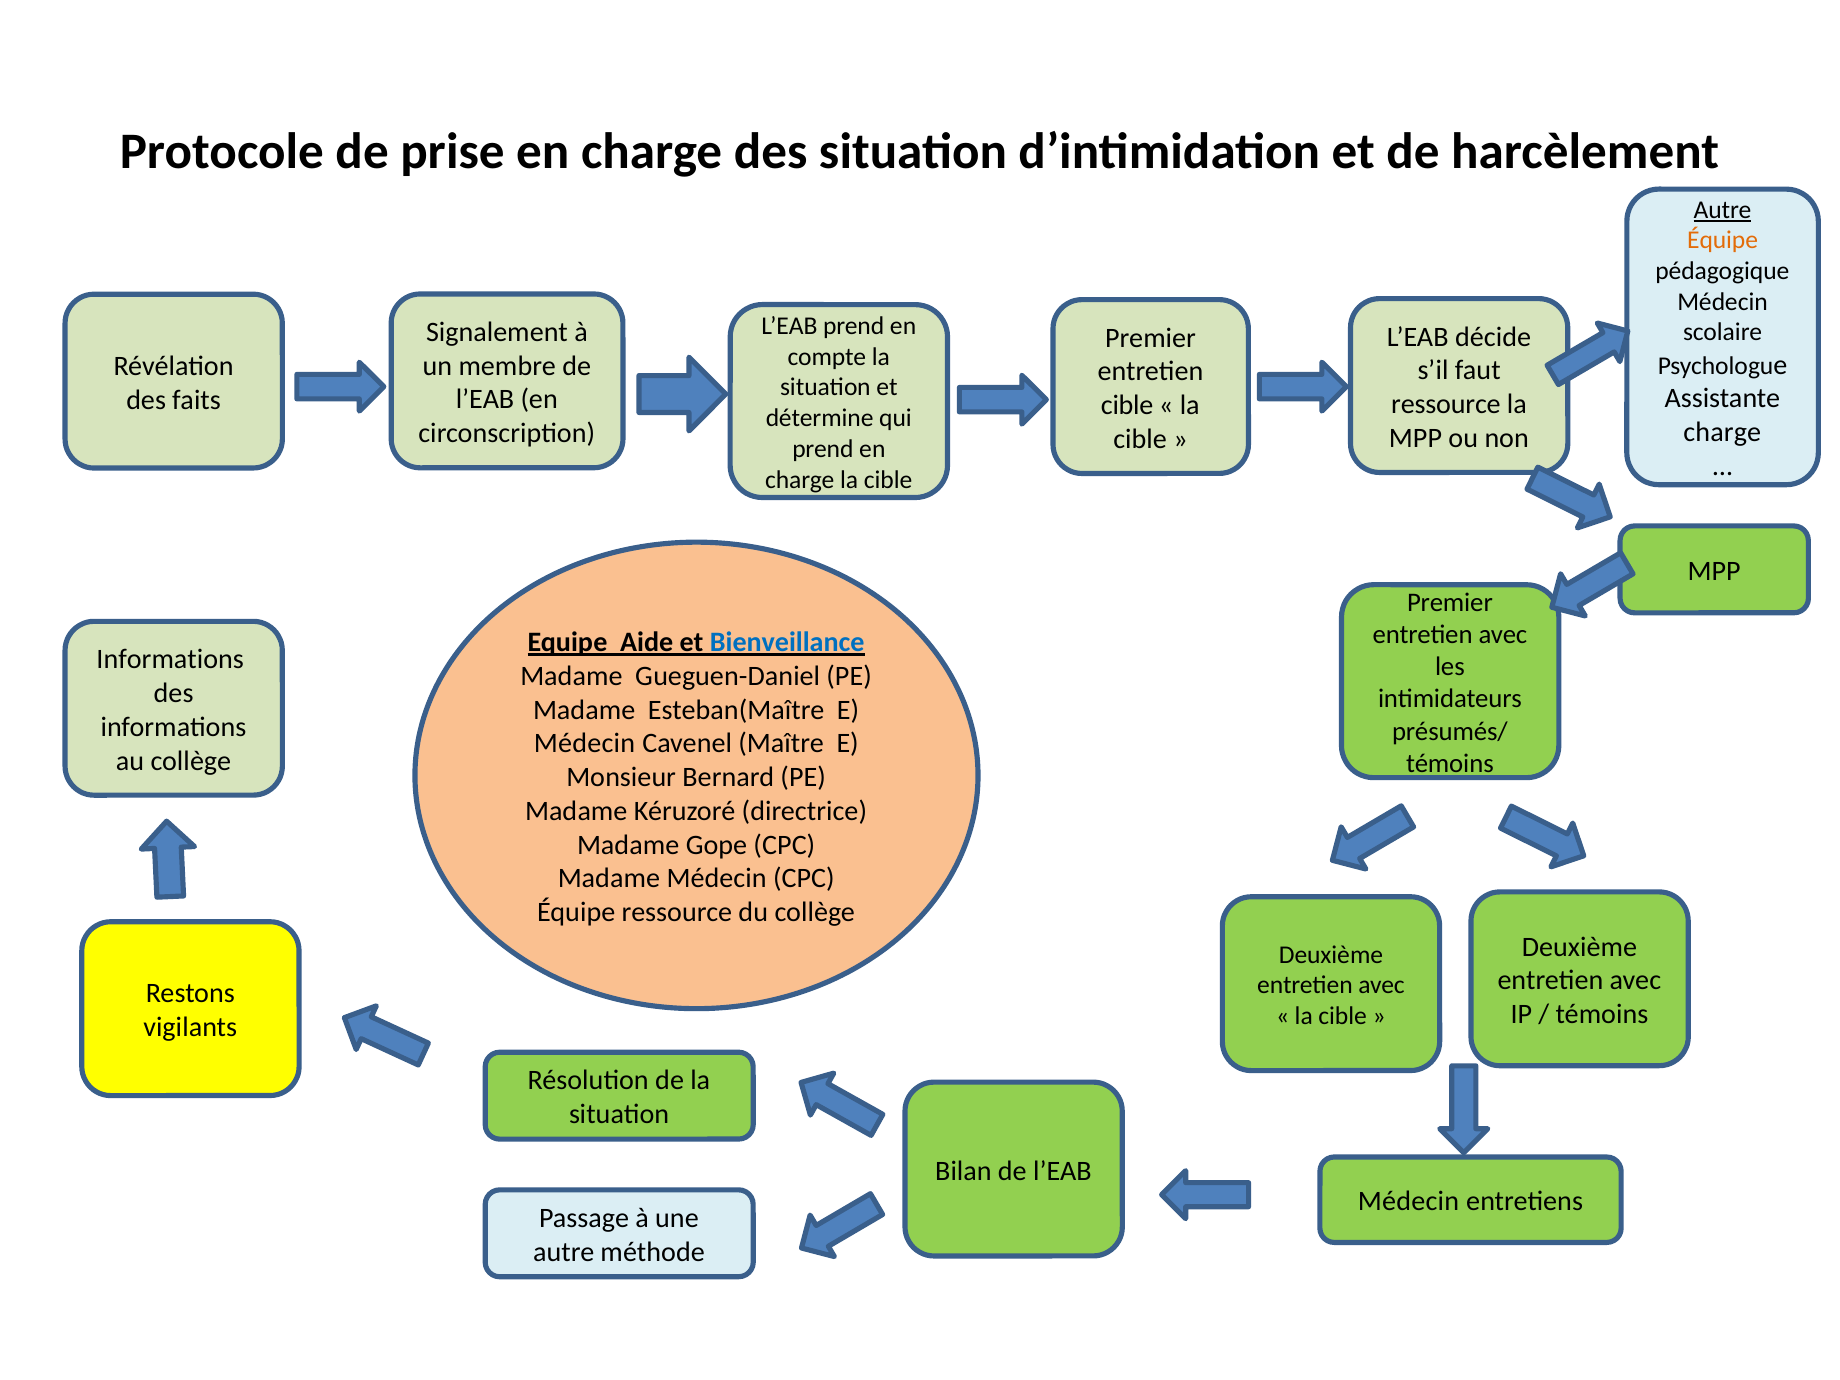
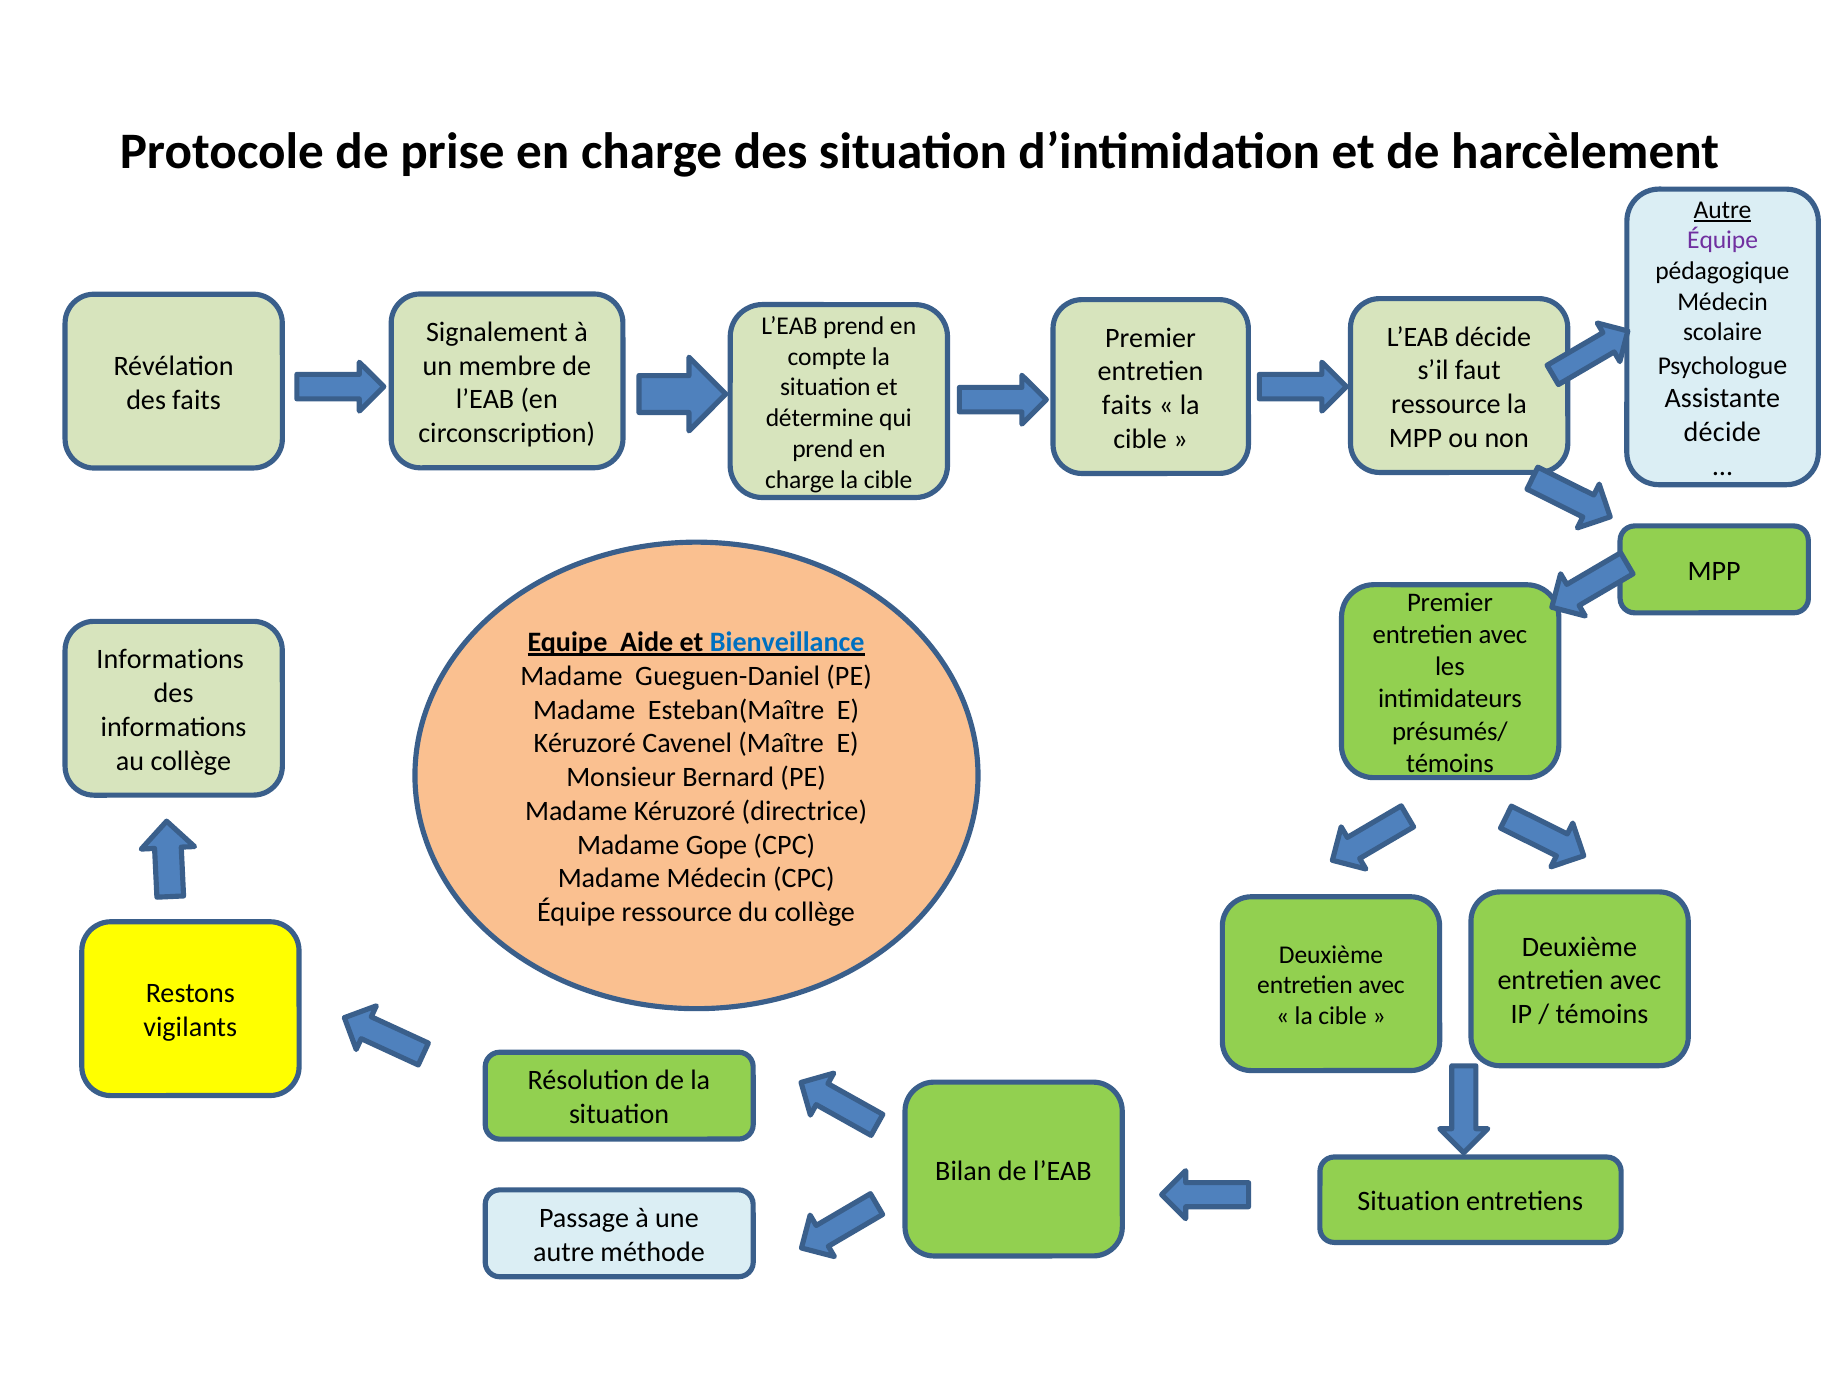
Équipe at (1723, 240) colour: orange -> purple
cible at (1127, 405): cible -> faits
charge at (1722, 432): charge -> décide
Médecin at (584, 744): Médecin -> Kéruzoré
Médecin at (1408, 1202): Médecin -> Situation
